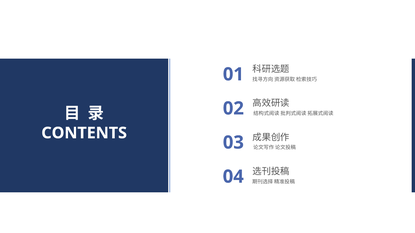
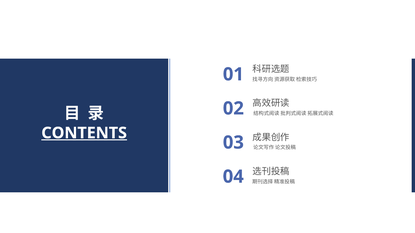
CONTENTS underline: none -> present
